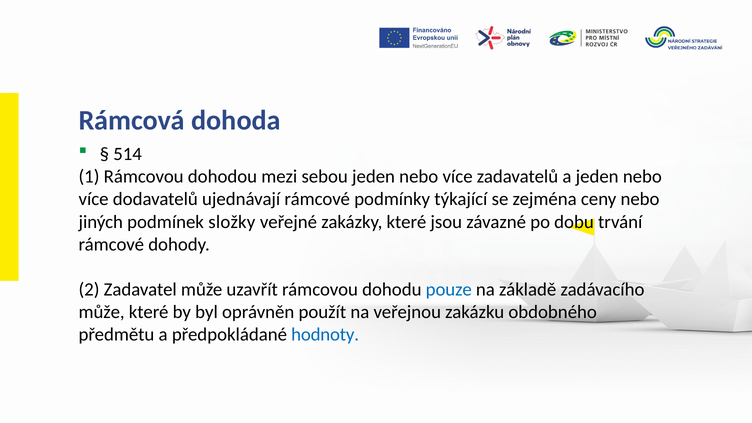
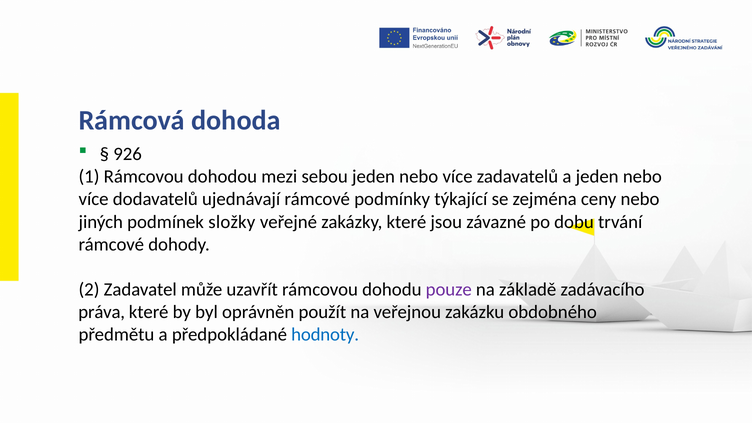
514: 514 -> 926
pouze colour: blue -> purple
může at (102, 312): může -> práva
